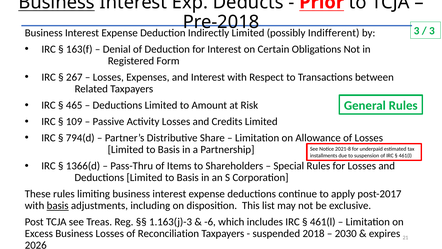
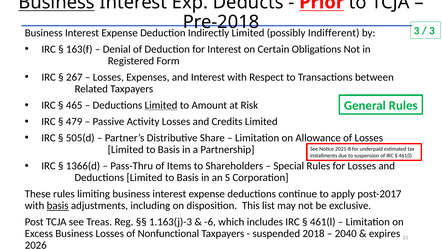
Limited at (161, 105) underline: none -> present
109: 109 -> 479
794(d: 794(d -> 505(d
Reconciliation: Reconciliation -> Nonfunctional
2030: 2030 -> 2040
